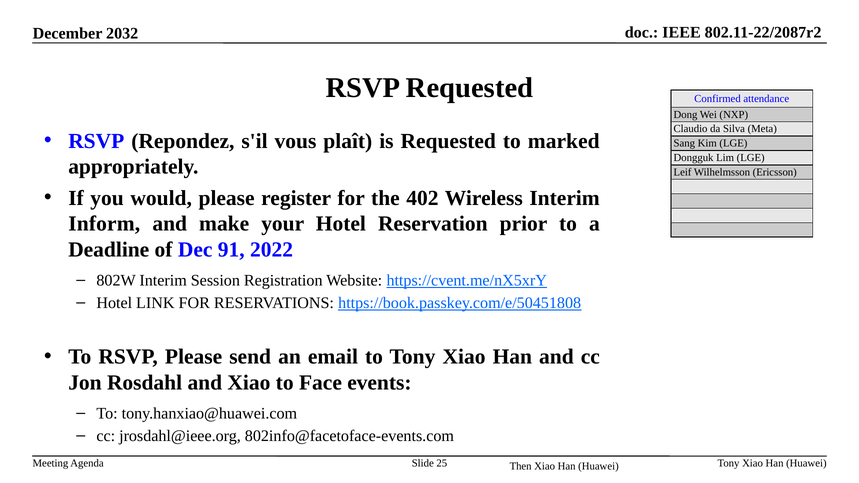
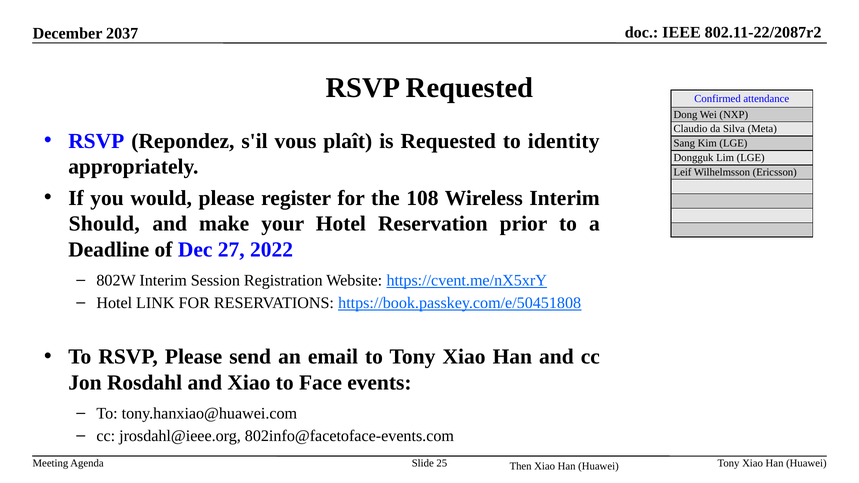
2032: 2032 -> 2037
marked: marked -> identity
402: 402 -> 108
Inform: Inform -> Should
91: 91 -> 27
